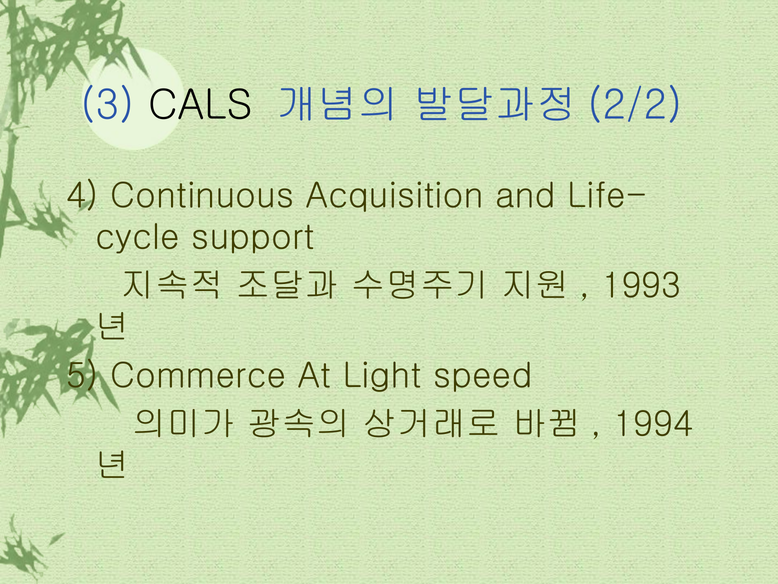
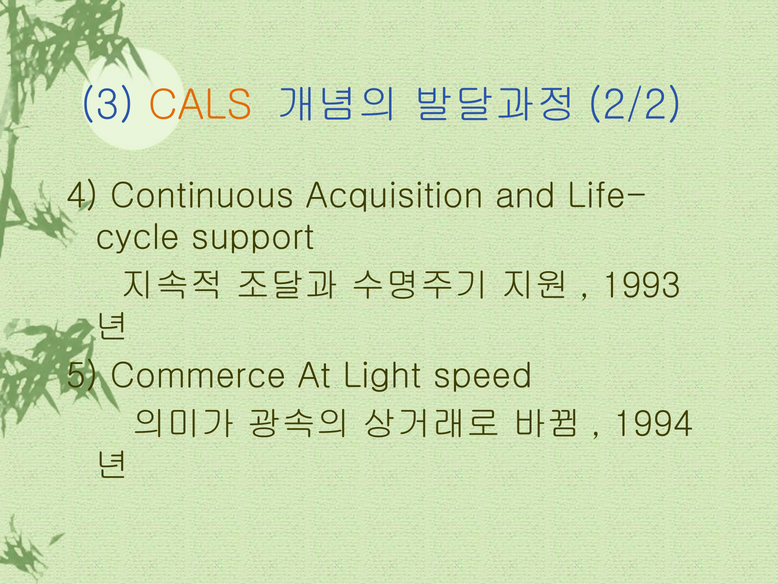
CALS colour: black -> orange
